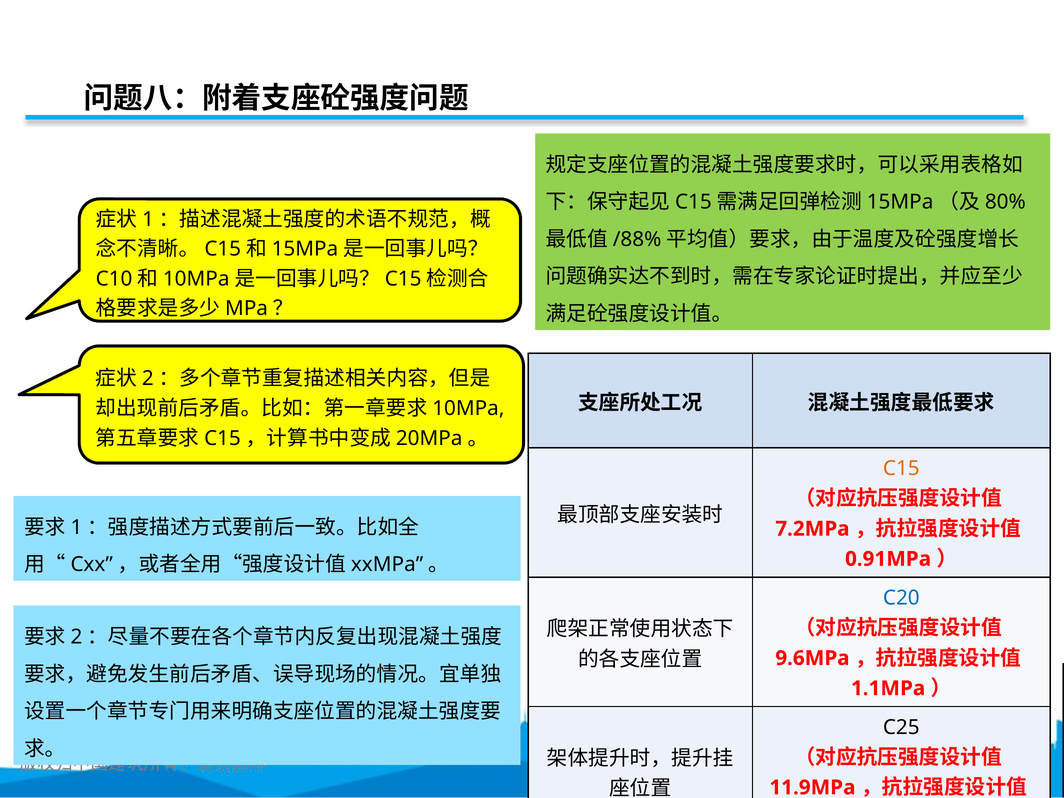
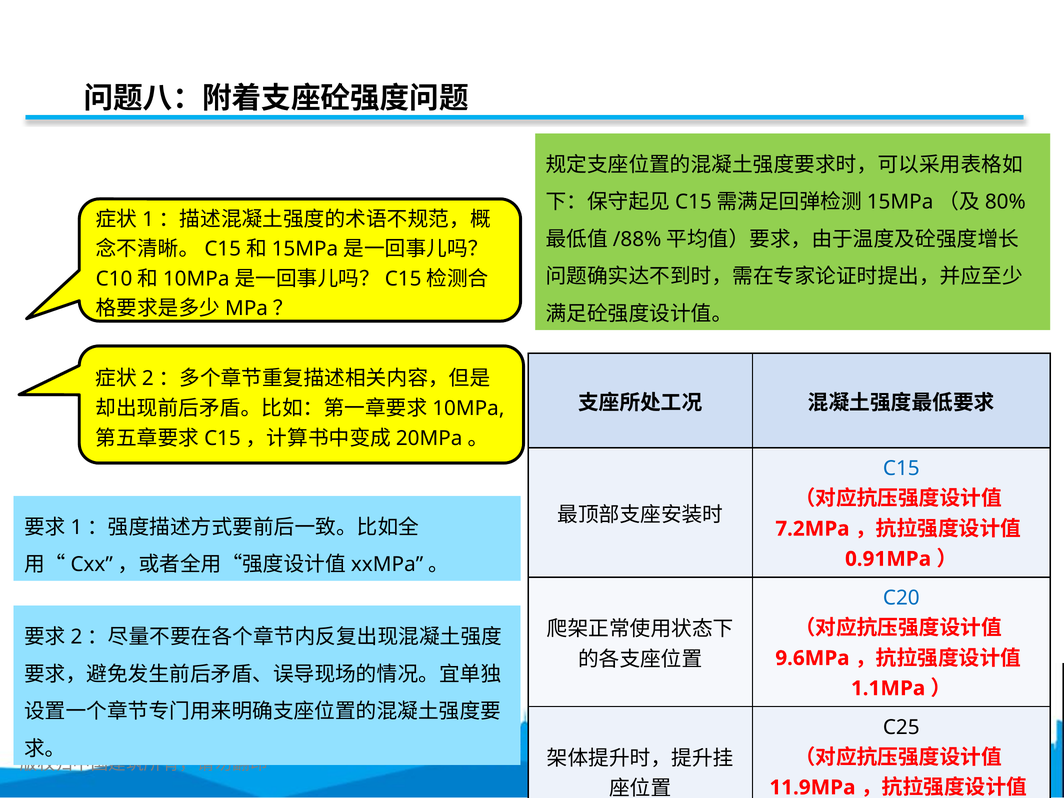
C15 colour: orange -> blue
